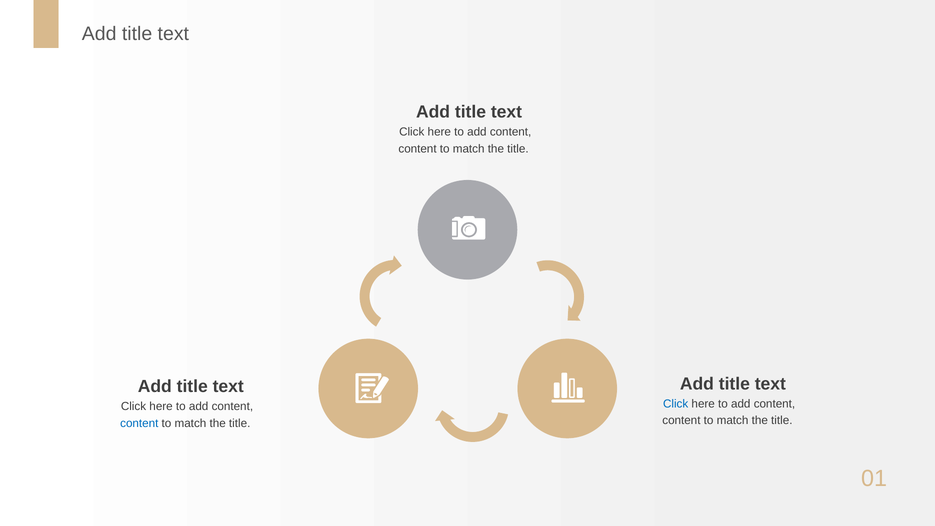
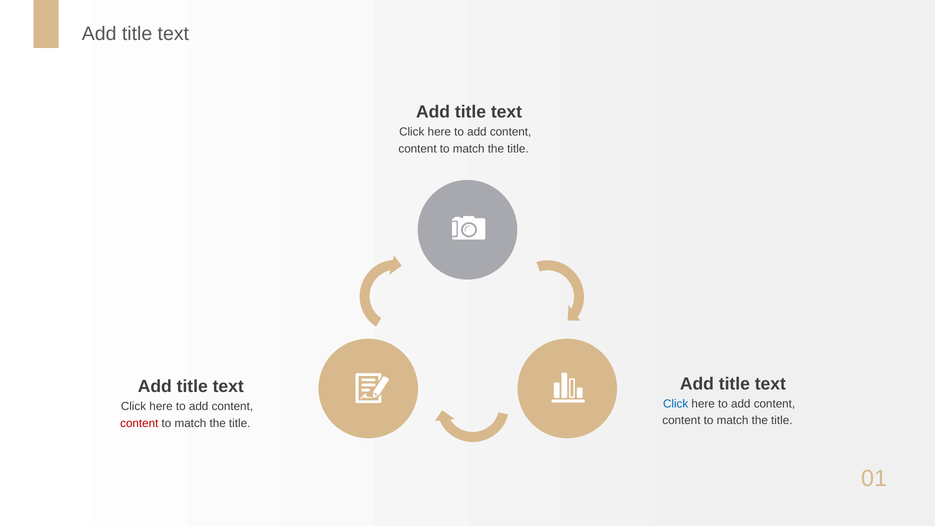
content at (139, 423) colour: blue -> red
